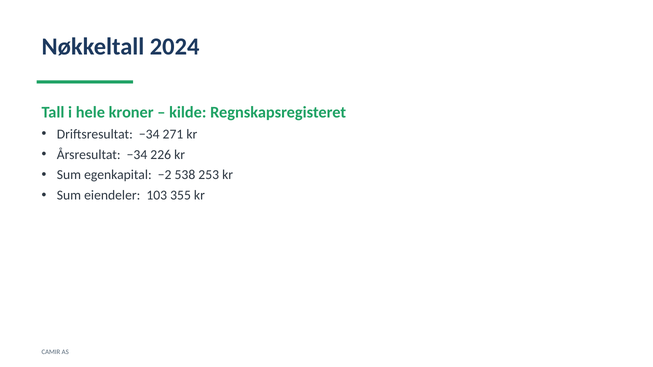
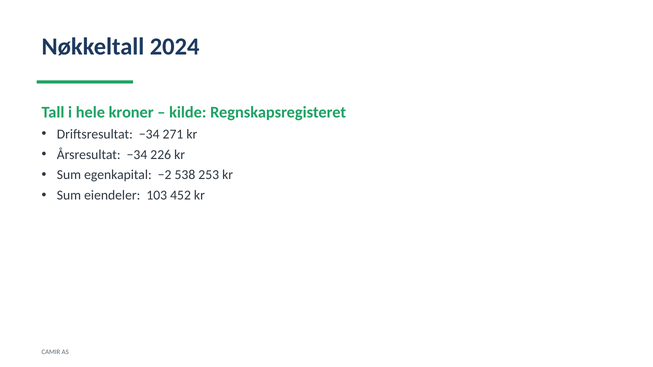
355: 355 -> 452
